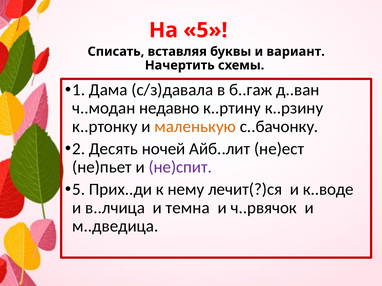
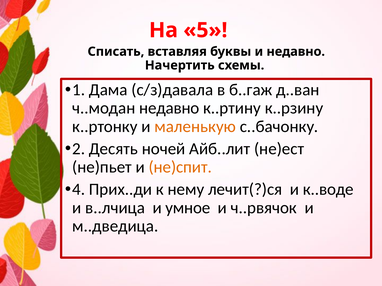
и вариант: вариант -> недавно
не)спит colour: purple -> orange
5 at (79, 190): 5 -> 4
темна: темна -> умное
